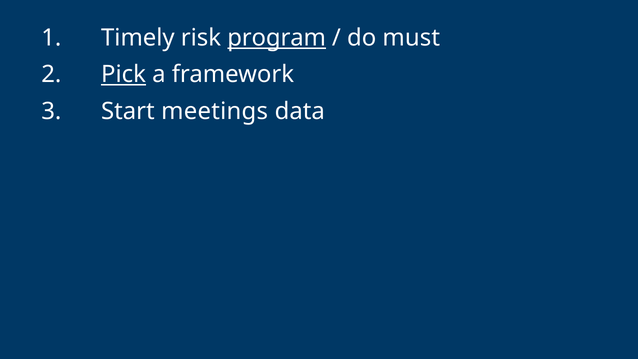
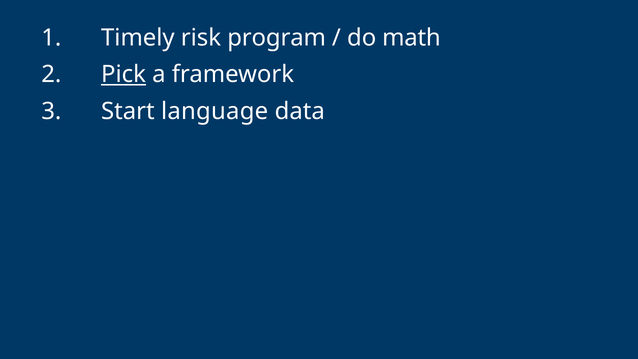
program underline: present -> none
must: must -> math
meetings: meetings -> language
